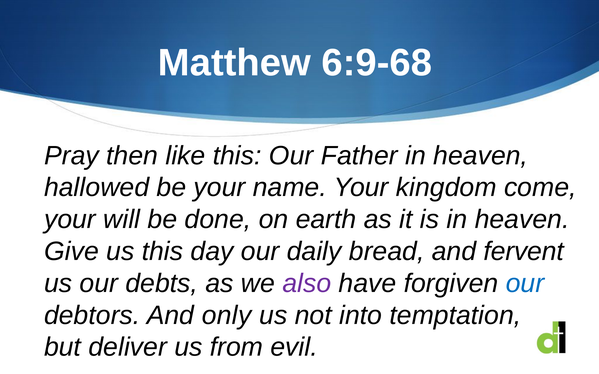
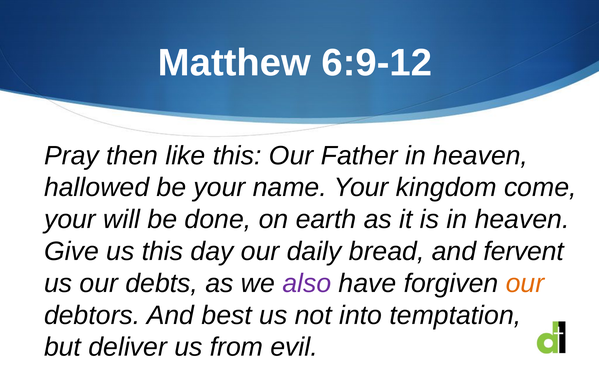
6:9-68: 6:9-68 -> 6:9-12
our at (525, 284) colour: blue -> orange
only: only -> best
